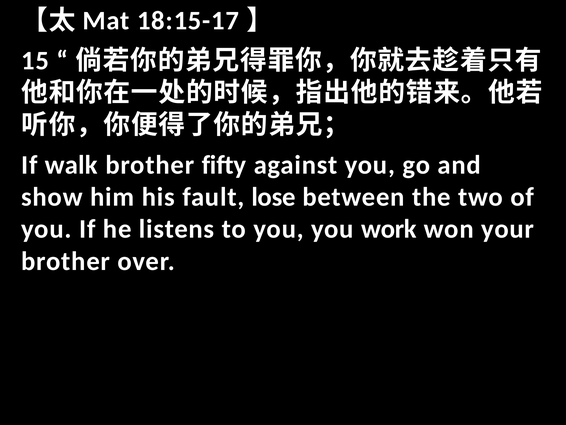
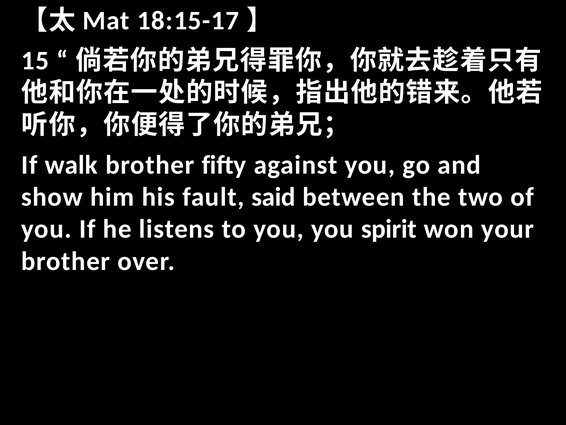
lose: lose -> said
work: work -> spirit
